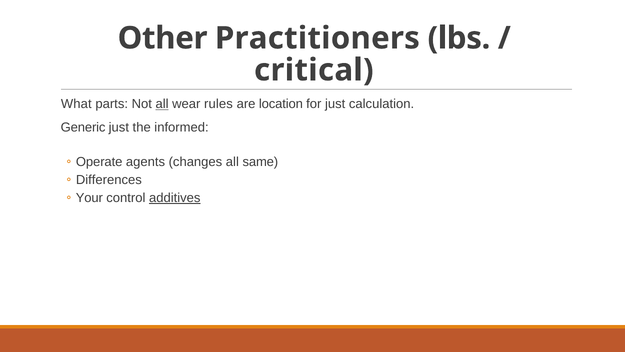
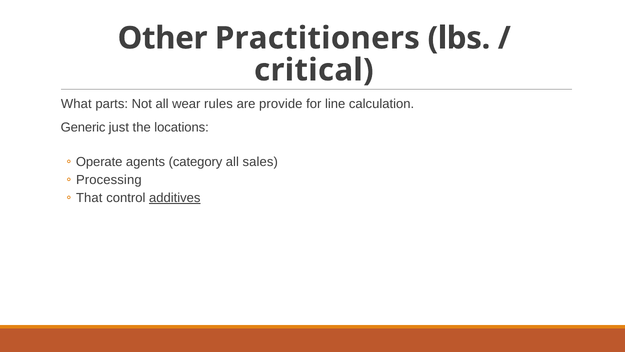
all at (162, 104) underline: present -> none
location: location -> provide
for just: just -> line
informed: informed -> locations
changes: changes -> category
same: same -> sales
Differences: Differences -> Processing
Your: Your -> That
